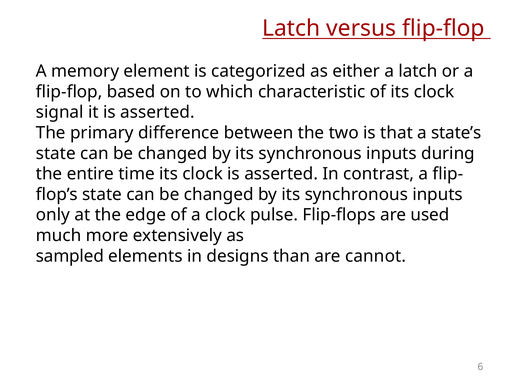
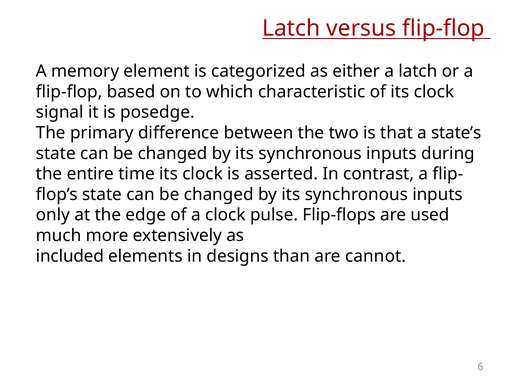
it is asserted: asserted -> posedge
sampled: sampled -> included
